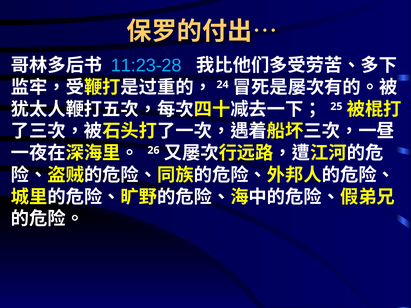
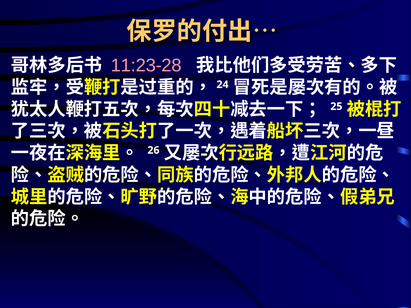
11:23-28 colour: light blue -> pink
